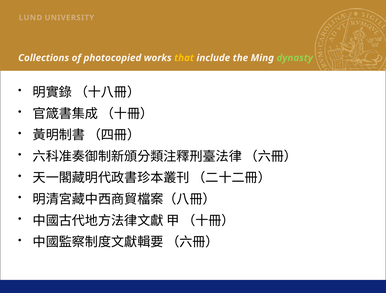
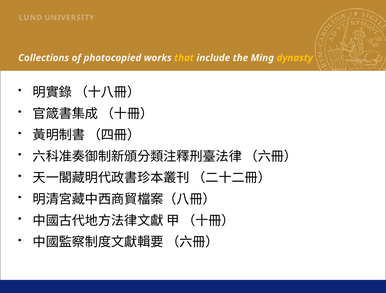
dynasty colour: light green -> yellow
